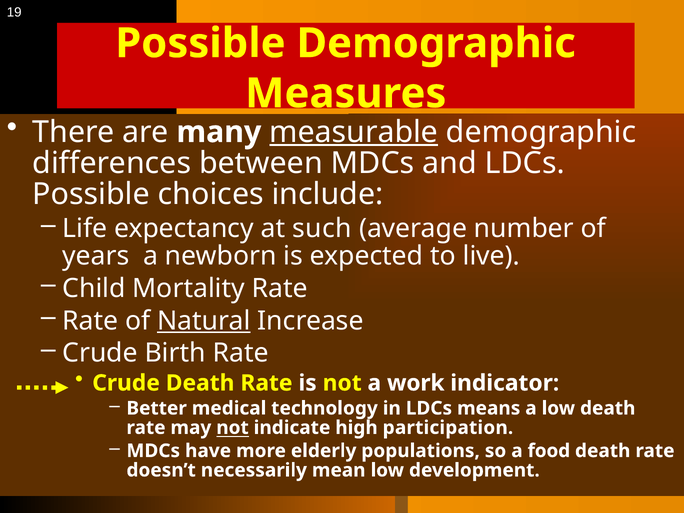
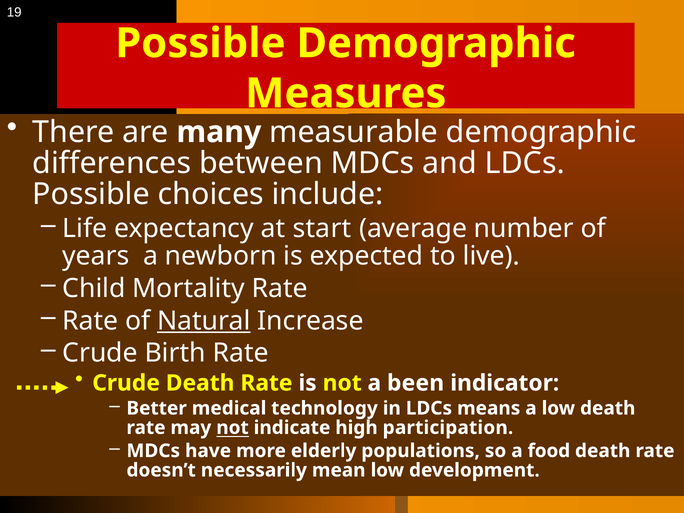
measurable underline: present -> none
such: such -> start
work: work -> been
